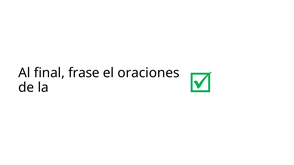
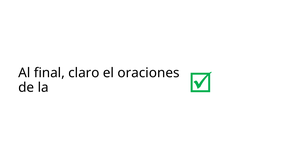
frase: frase -> claro
